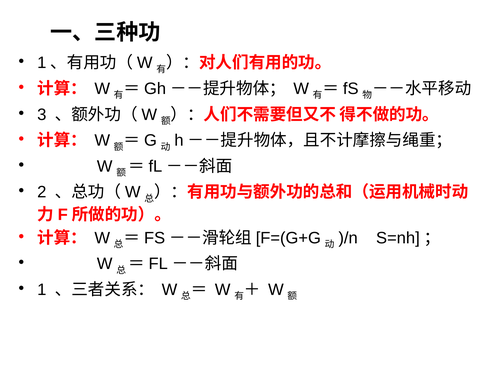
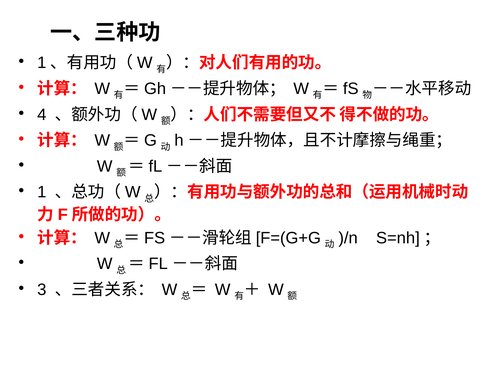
3: 3 -> 4
2: 2 -> 1
1: 1 -> 3
